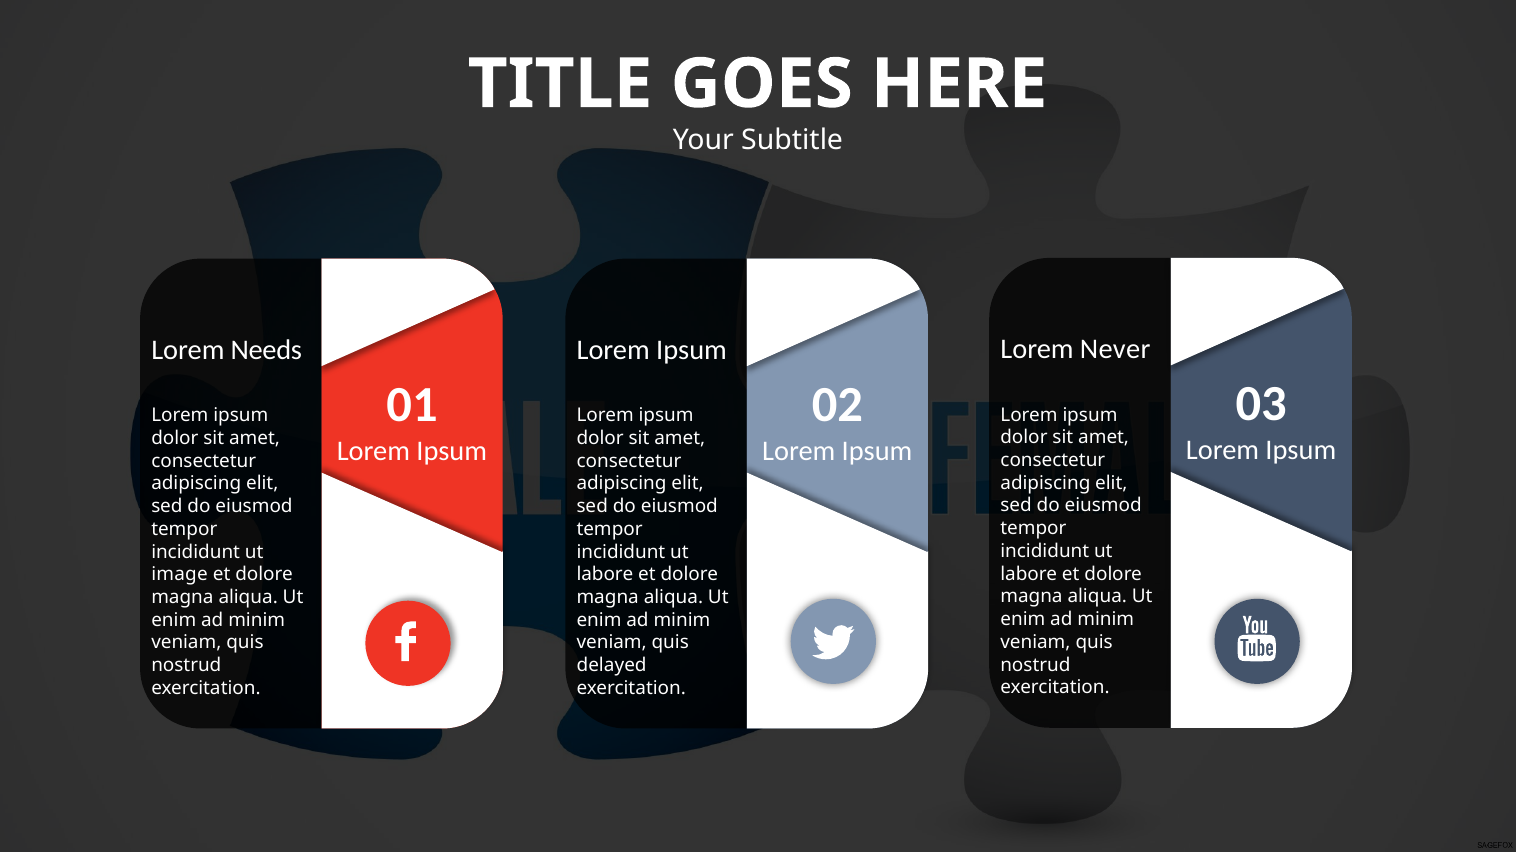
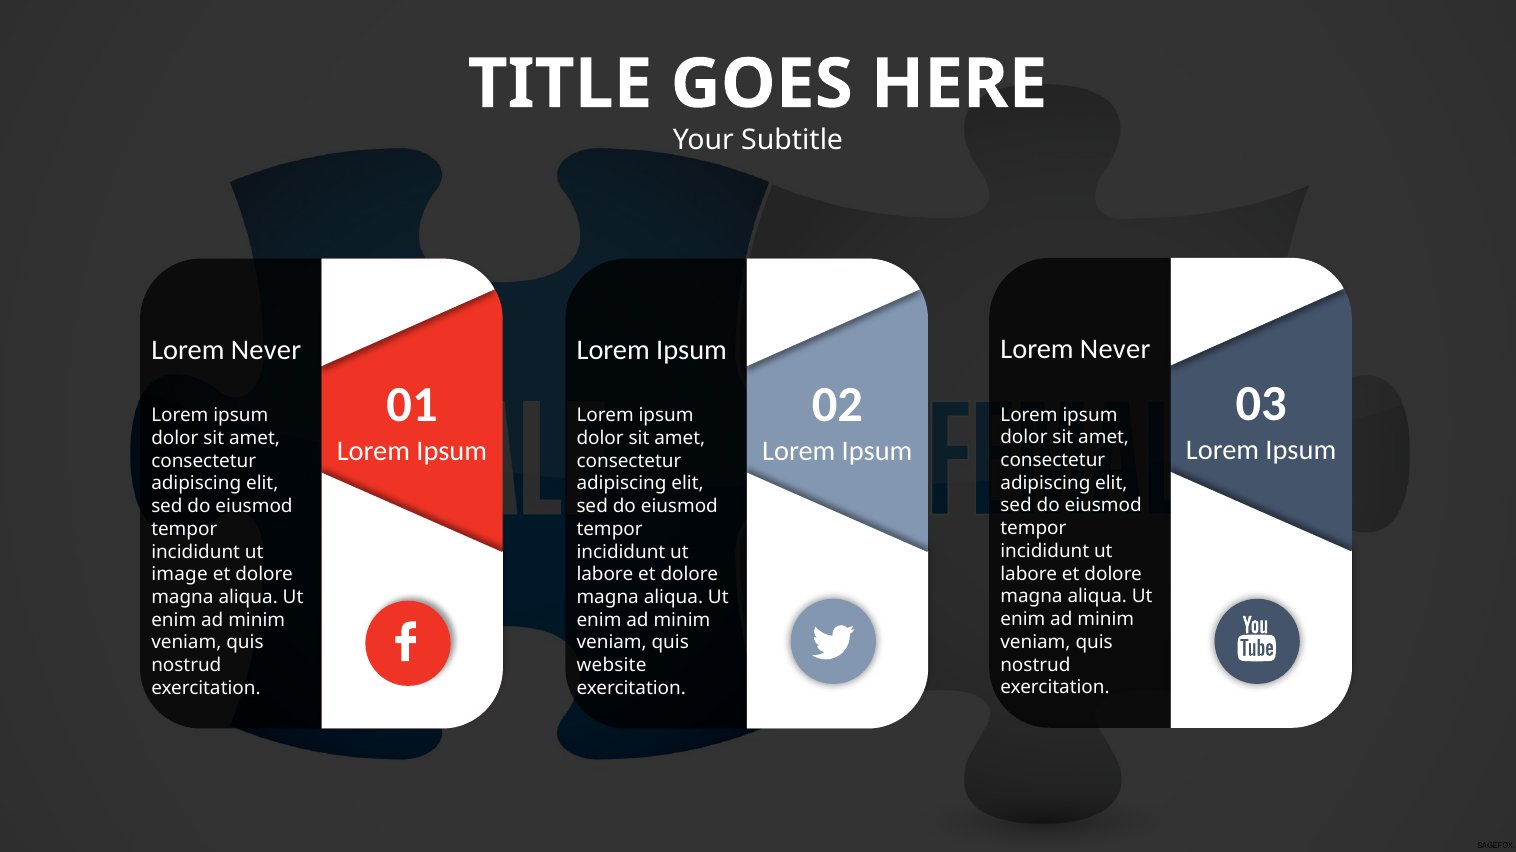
Needs at (266, 350): Needs -> Never
delayed: delayed -> website
